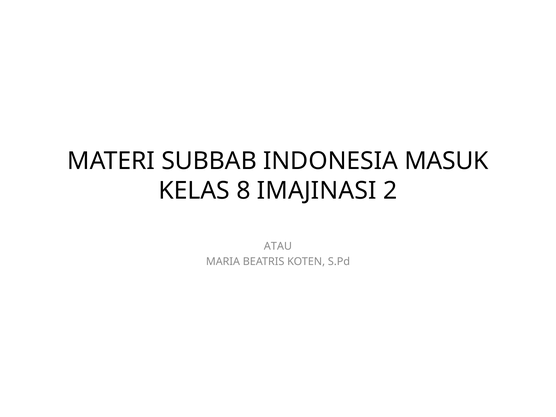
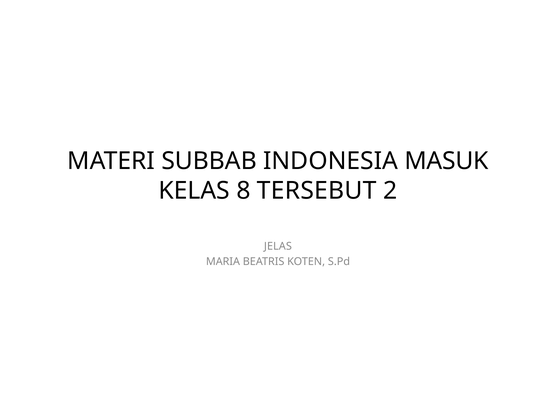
IMAJINASI: IMAJINASI -> TERSEBUT
ATAU: ATAU -> JELAS
